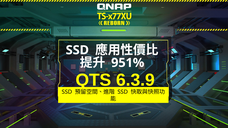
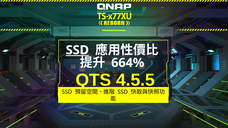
SSD at (77, 50) underline: none -> present
951%: 951% -> 664%
6.3.9: 6.3.9 -> 4.5.5
